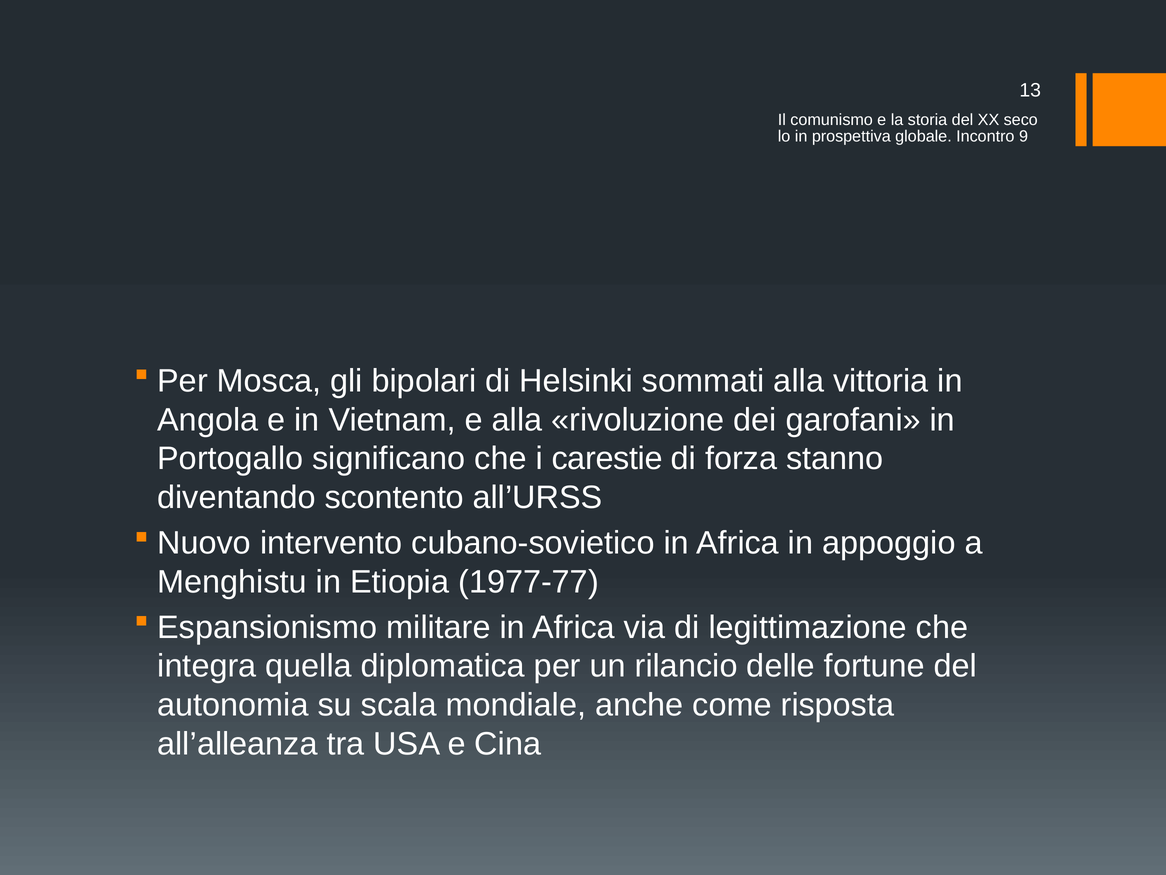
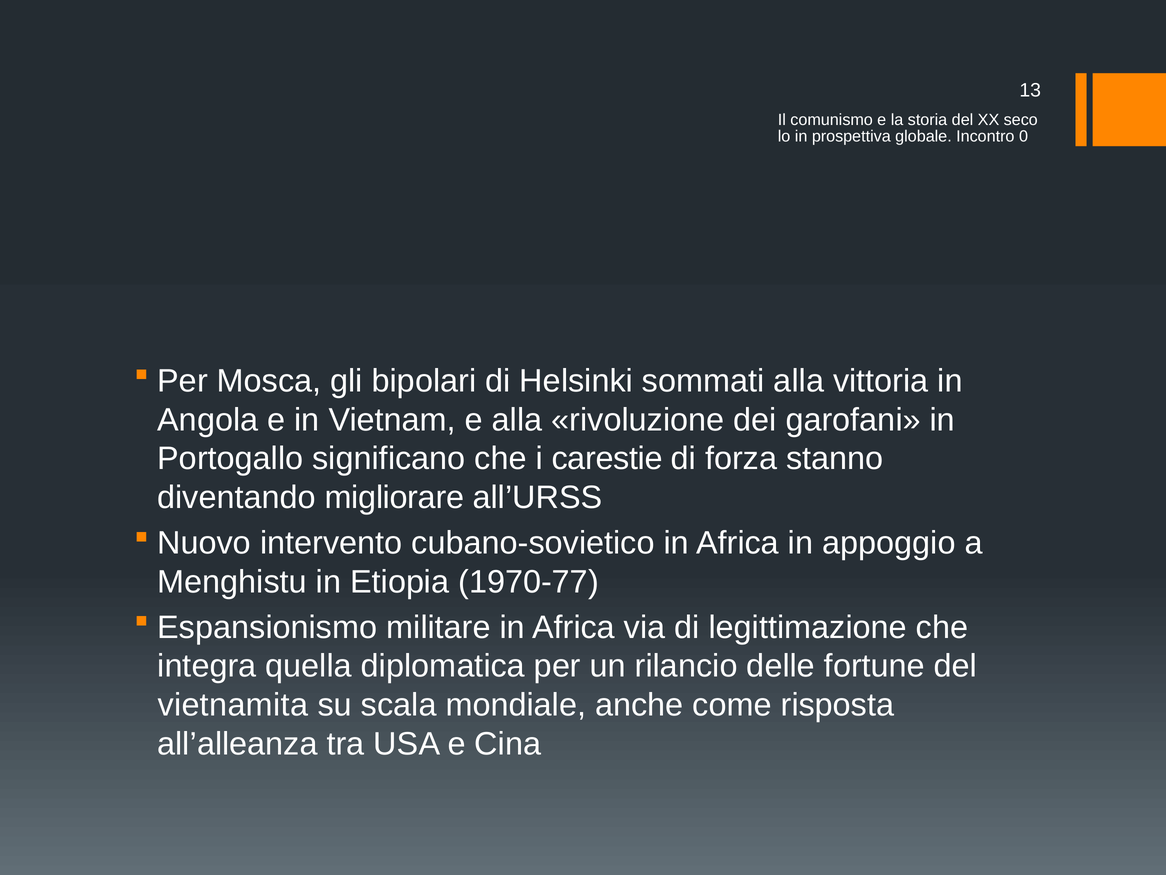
9: 9 -> 0
scontento: scontento -> migliorare
1977-77: 1977-77 -> 1970-77
autonomia: autonomia -> vietnamita
